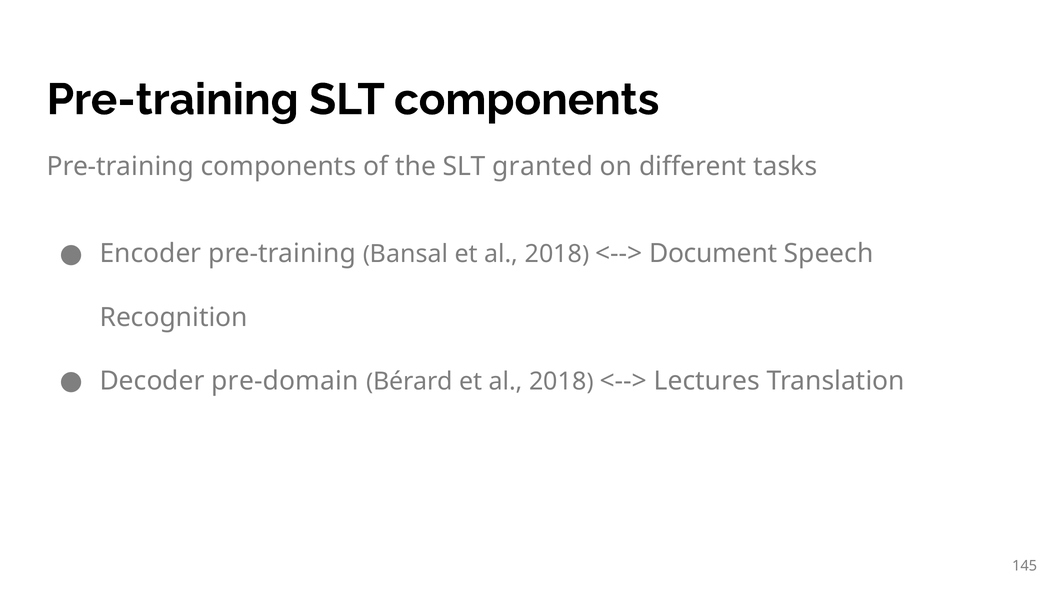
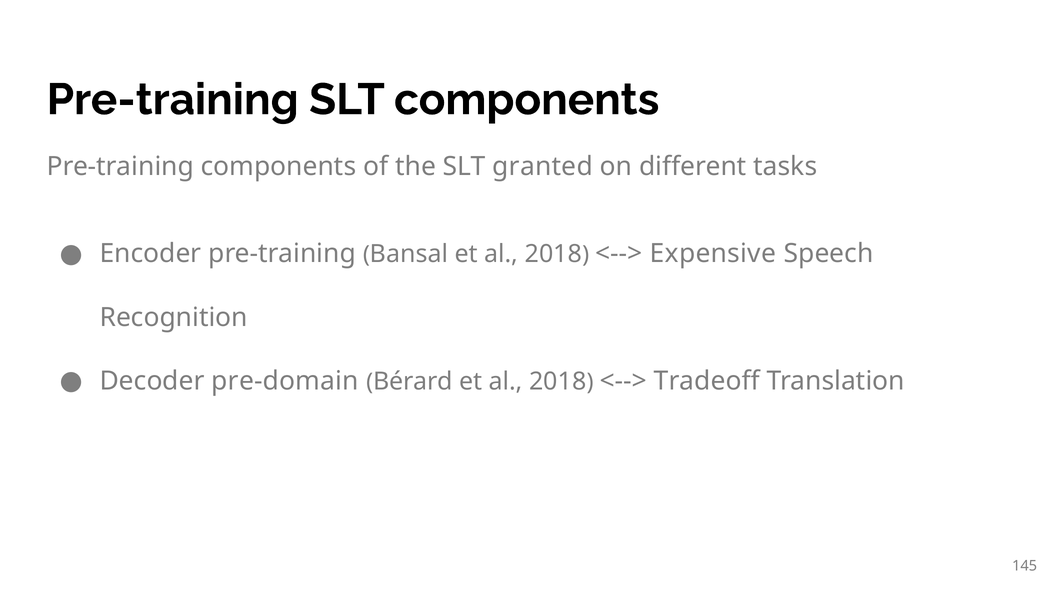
Document: Document -> Expensive
Lectures: Lectures -> Tradeoff
